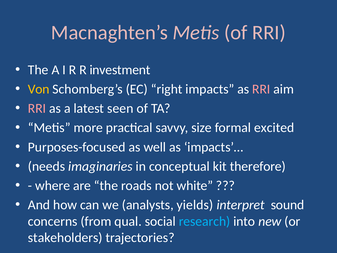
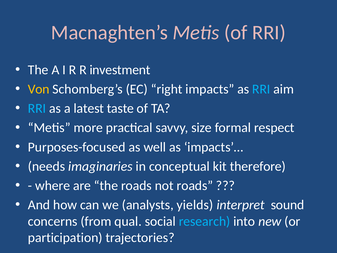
RRI at (261, 89) colour: pink -> light blue
RRI at (37, 108) colour: pink -> light blue
seen: seen -> taste
excited: excited -> respect
not white: white -> roads
stakeholders: stakeholders -> participation
